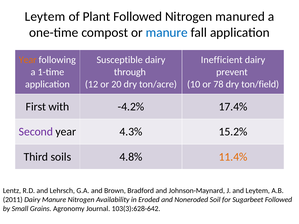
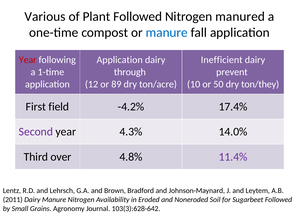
Leytem at (45, 17): Leytem -> Various
Year at (28, 60) colour: orange -> red
Susceptible at (120, 60): Susceptible -> Application
20: 20 -> 89
78: 78 -> 50
ton/field: ton/field -> ton/they
with: with -> field
15.2%: 15.2% -> 14.0%
soils: soils -> over
11.4% colour: orange -> purple
